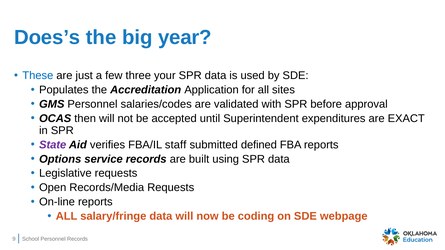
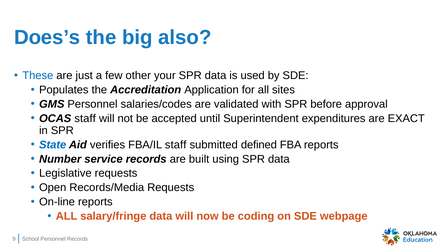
year: year -> also
three: three -> other
OCAS then: then -> staff
State colour: purple -> blue
Options: Options -> Number
